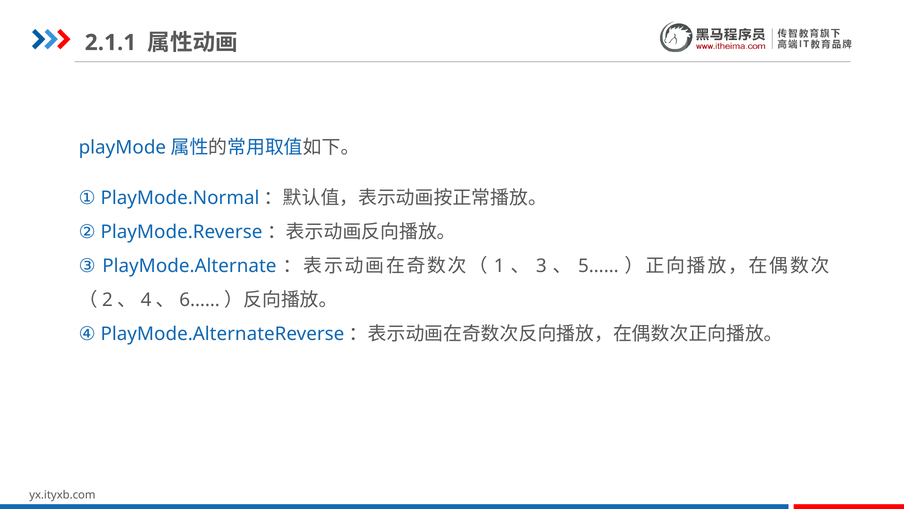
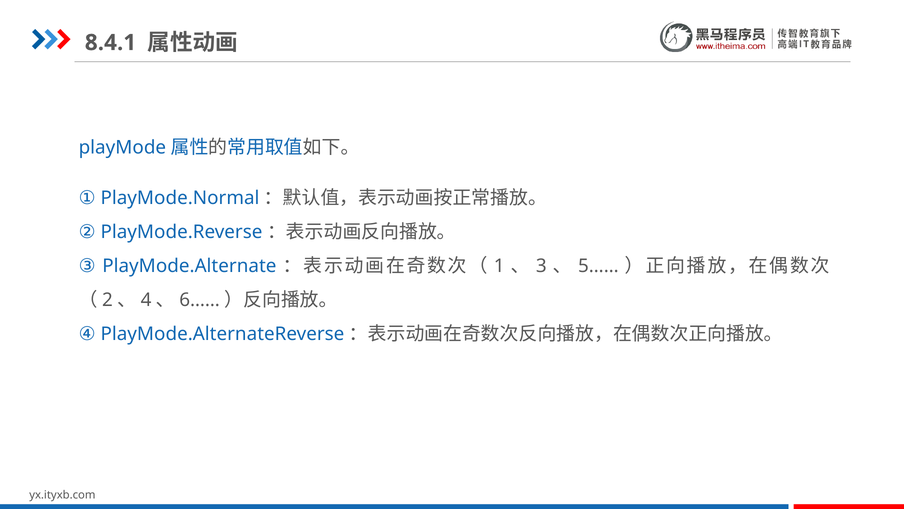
2.1.1: 2.1.1 -> 8.4.1
